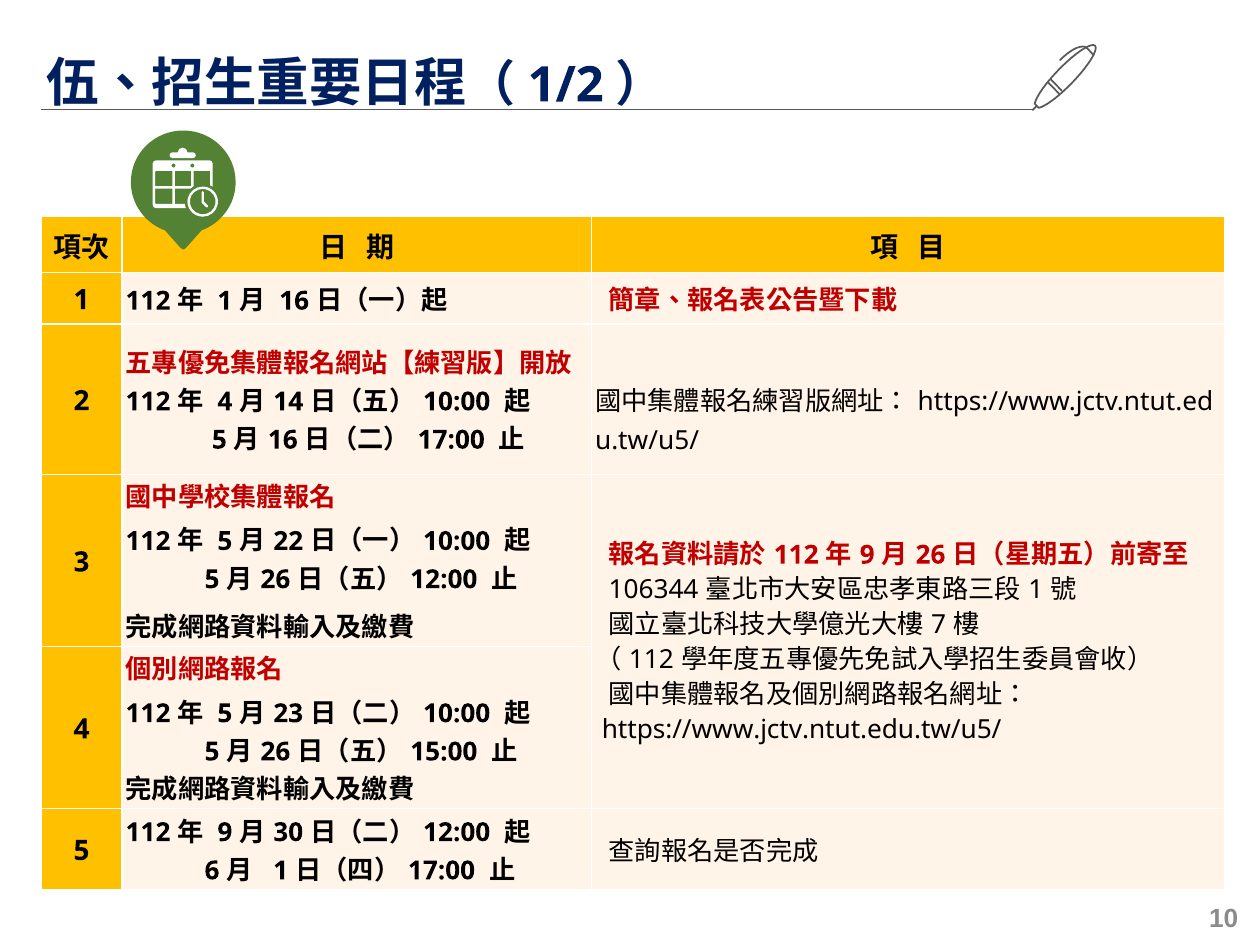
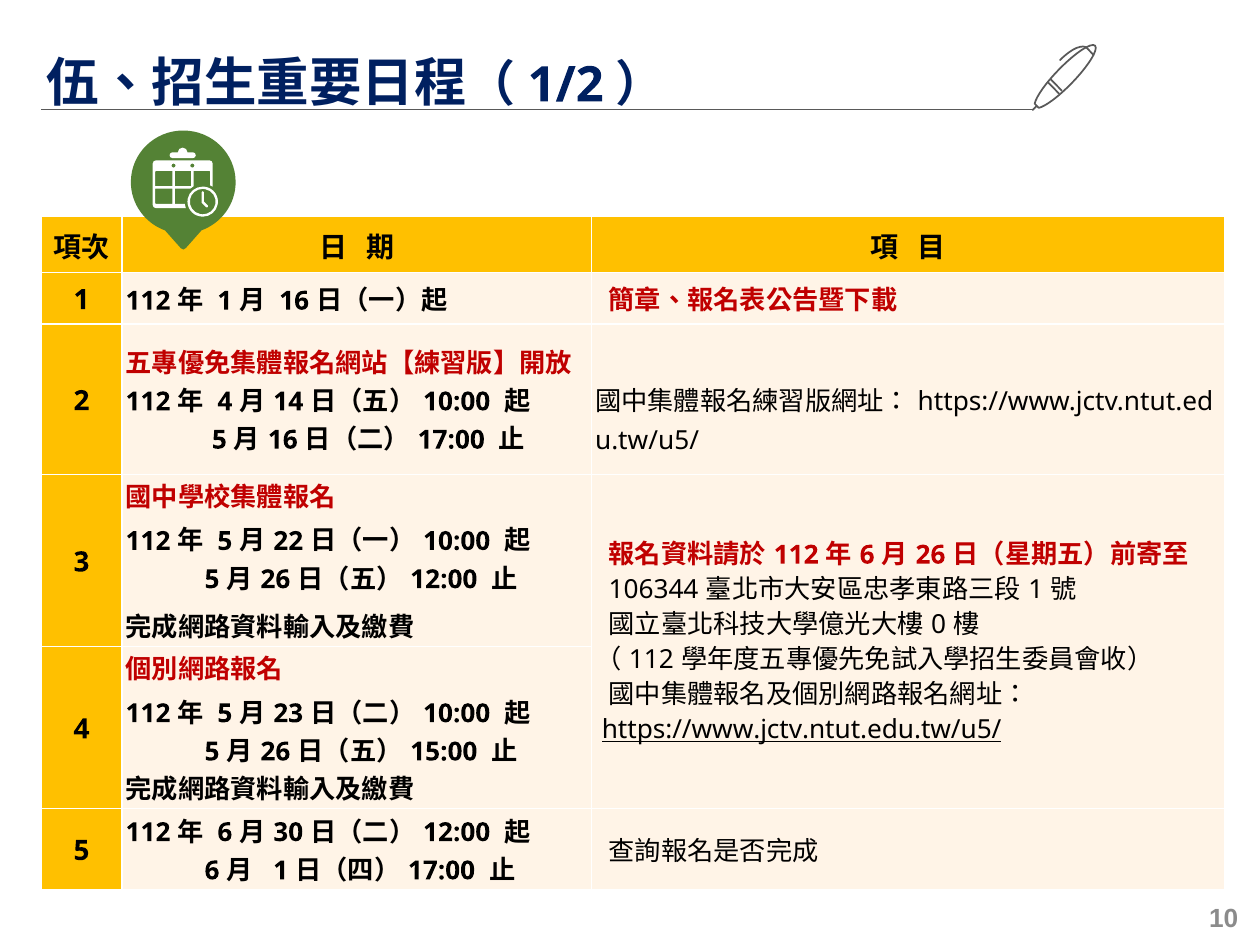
9 at (867, 555): 9 -> 6
7: 7 -> 0
https://www.jctv.ntut.edu.tw/u5/ underline: none -> present
9 at (225, 832): 9 -> 6
